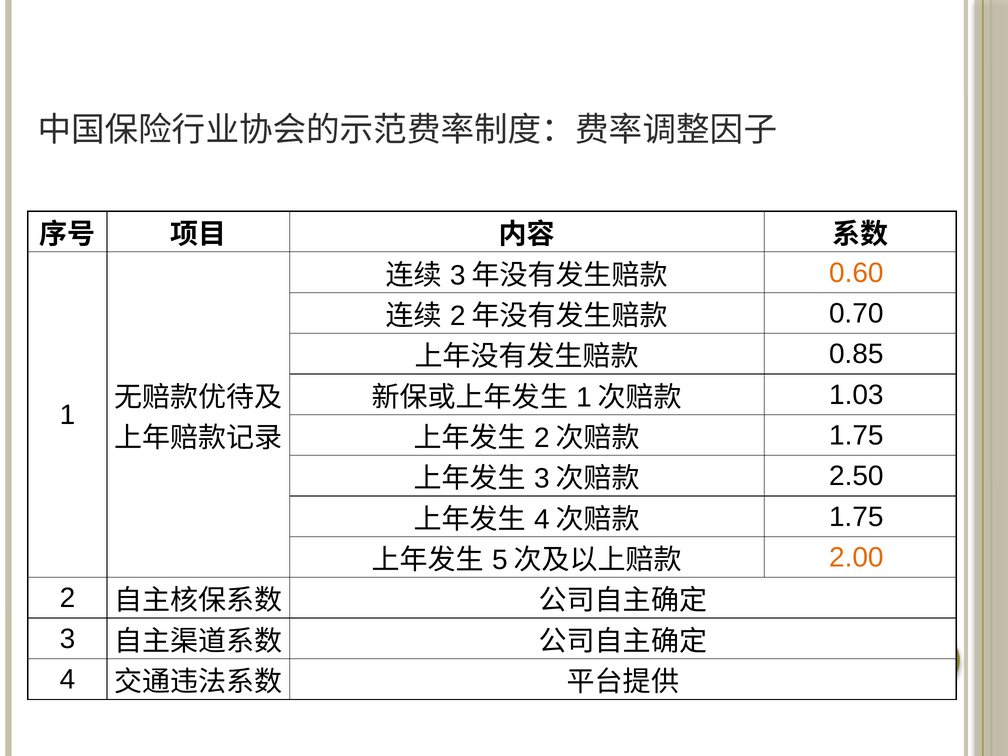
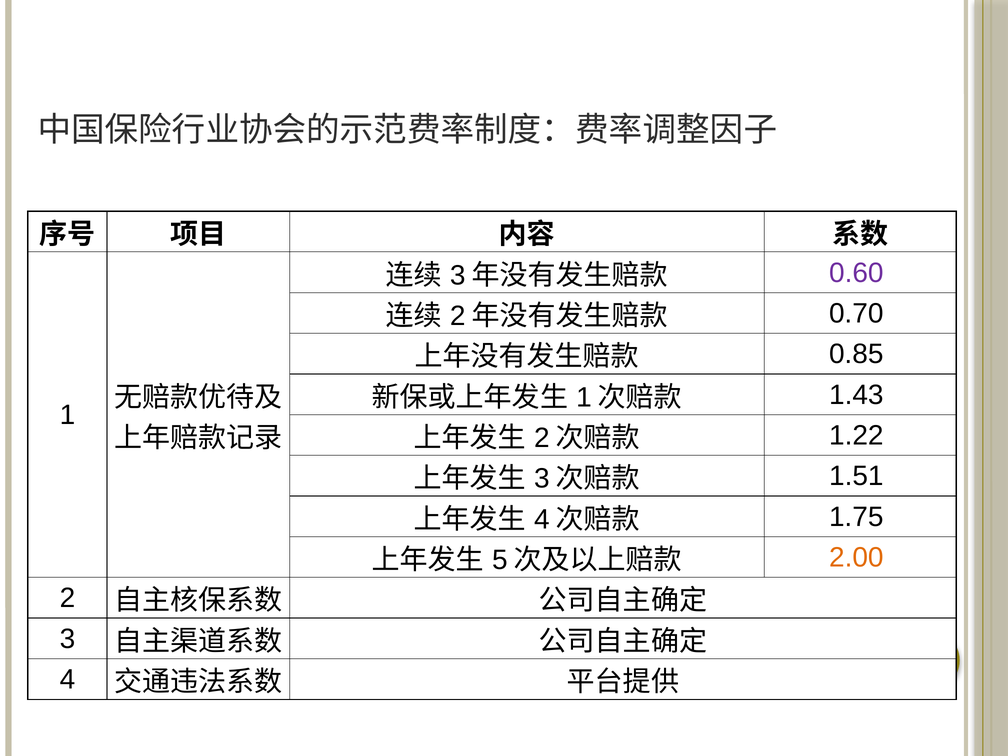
0.60 colour: orange -> purple
1.03: 1.03 -> 1.43
1.75 at (856, 435): 1.75 -> 1.22
2.50: 2.50 -> 1.51
